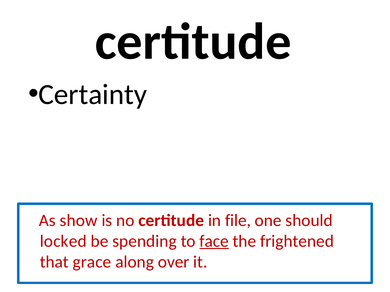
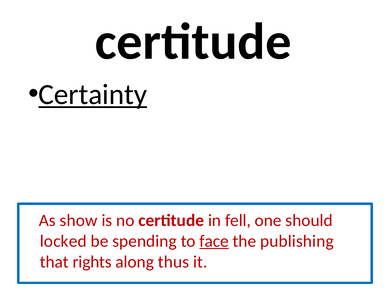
Certainty underline: none -> present
file: file -> fell
frightened: frightened -> publishing
grace: grace -> rights
over: over -> thus
